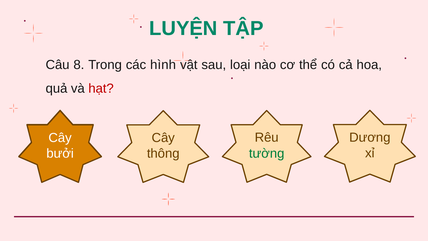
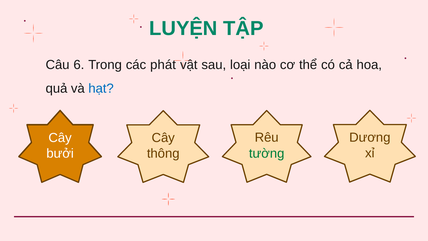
8: 8 -> 6
hình: hình -> phát
hạt colour: red -> blue
